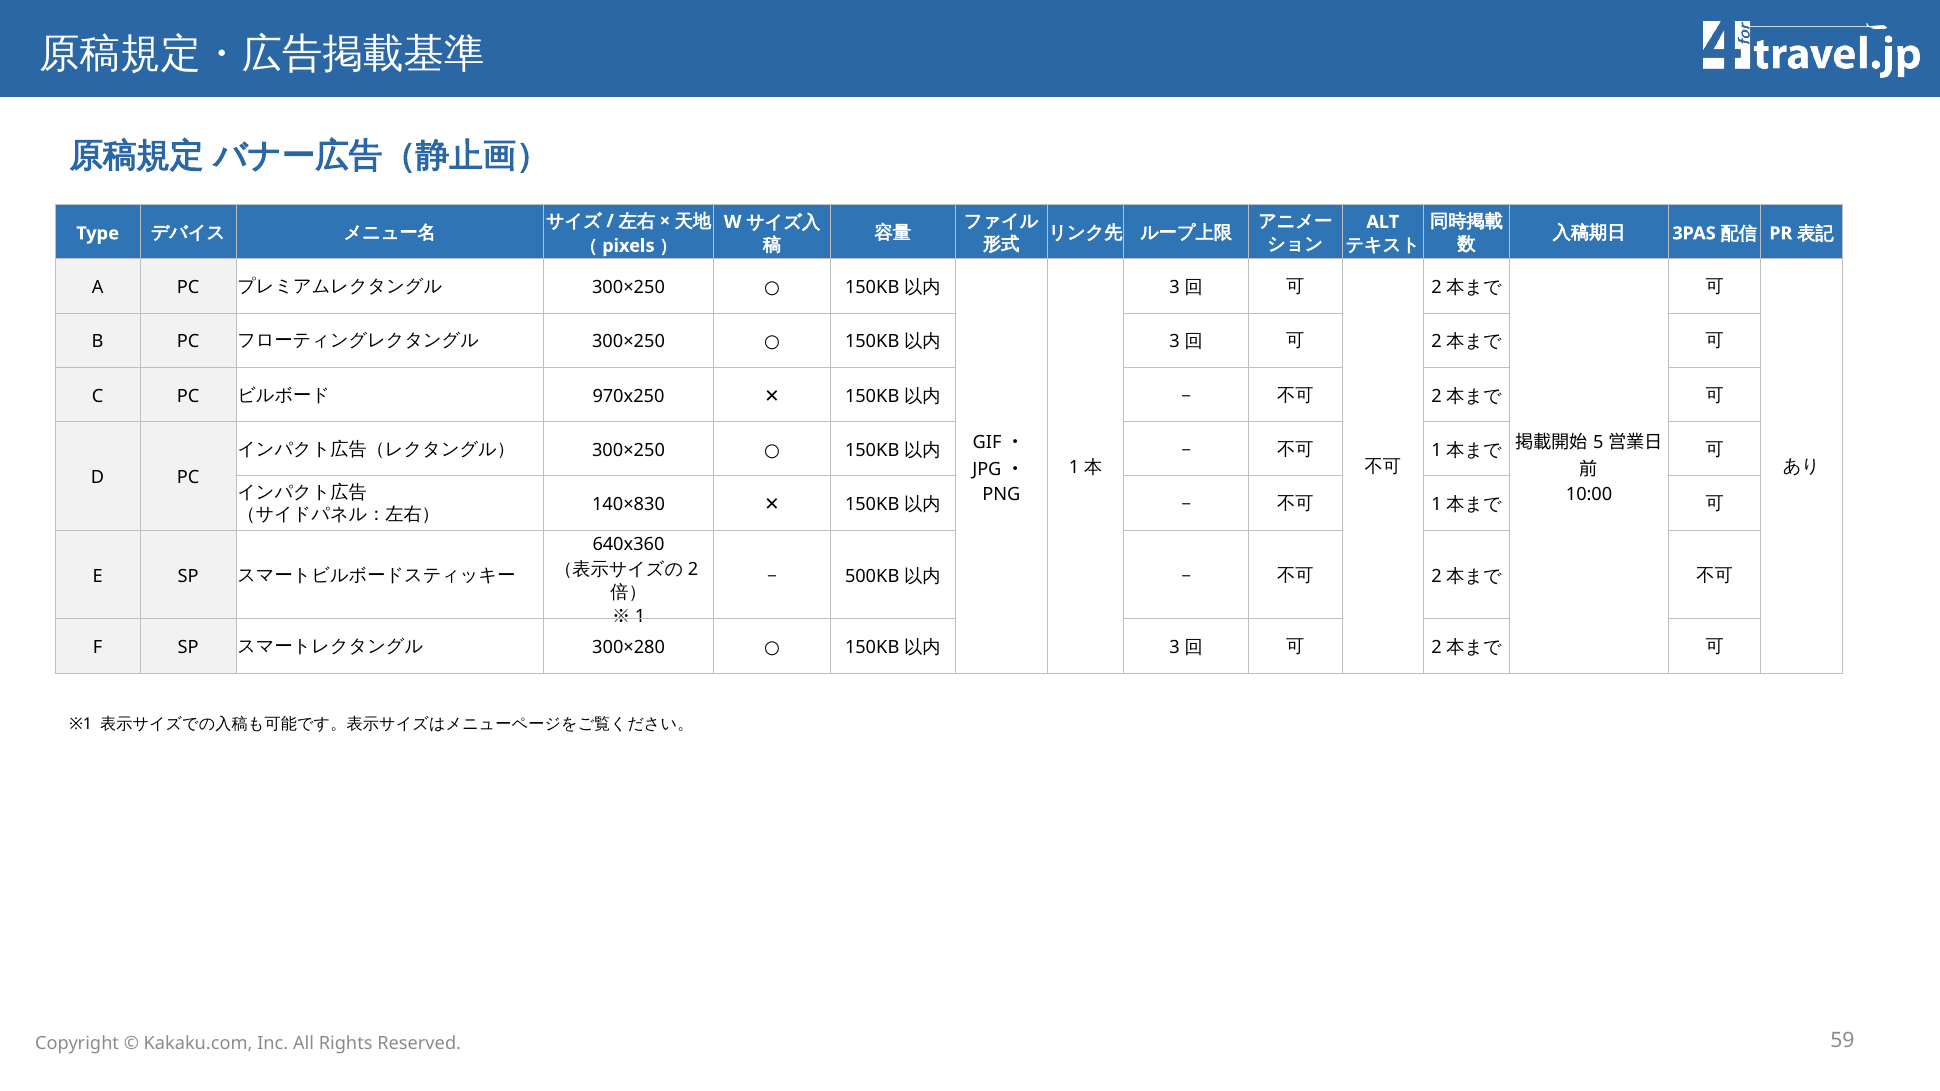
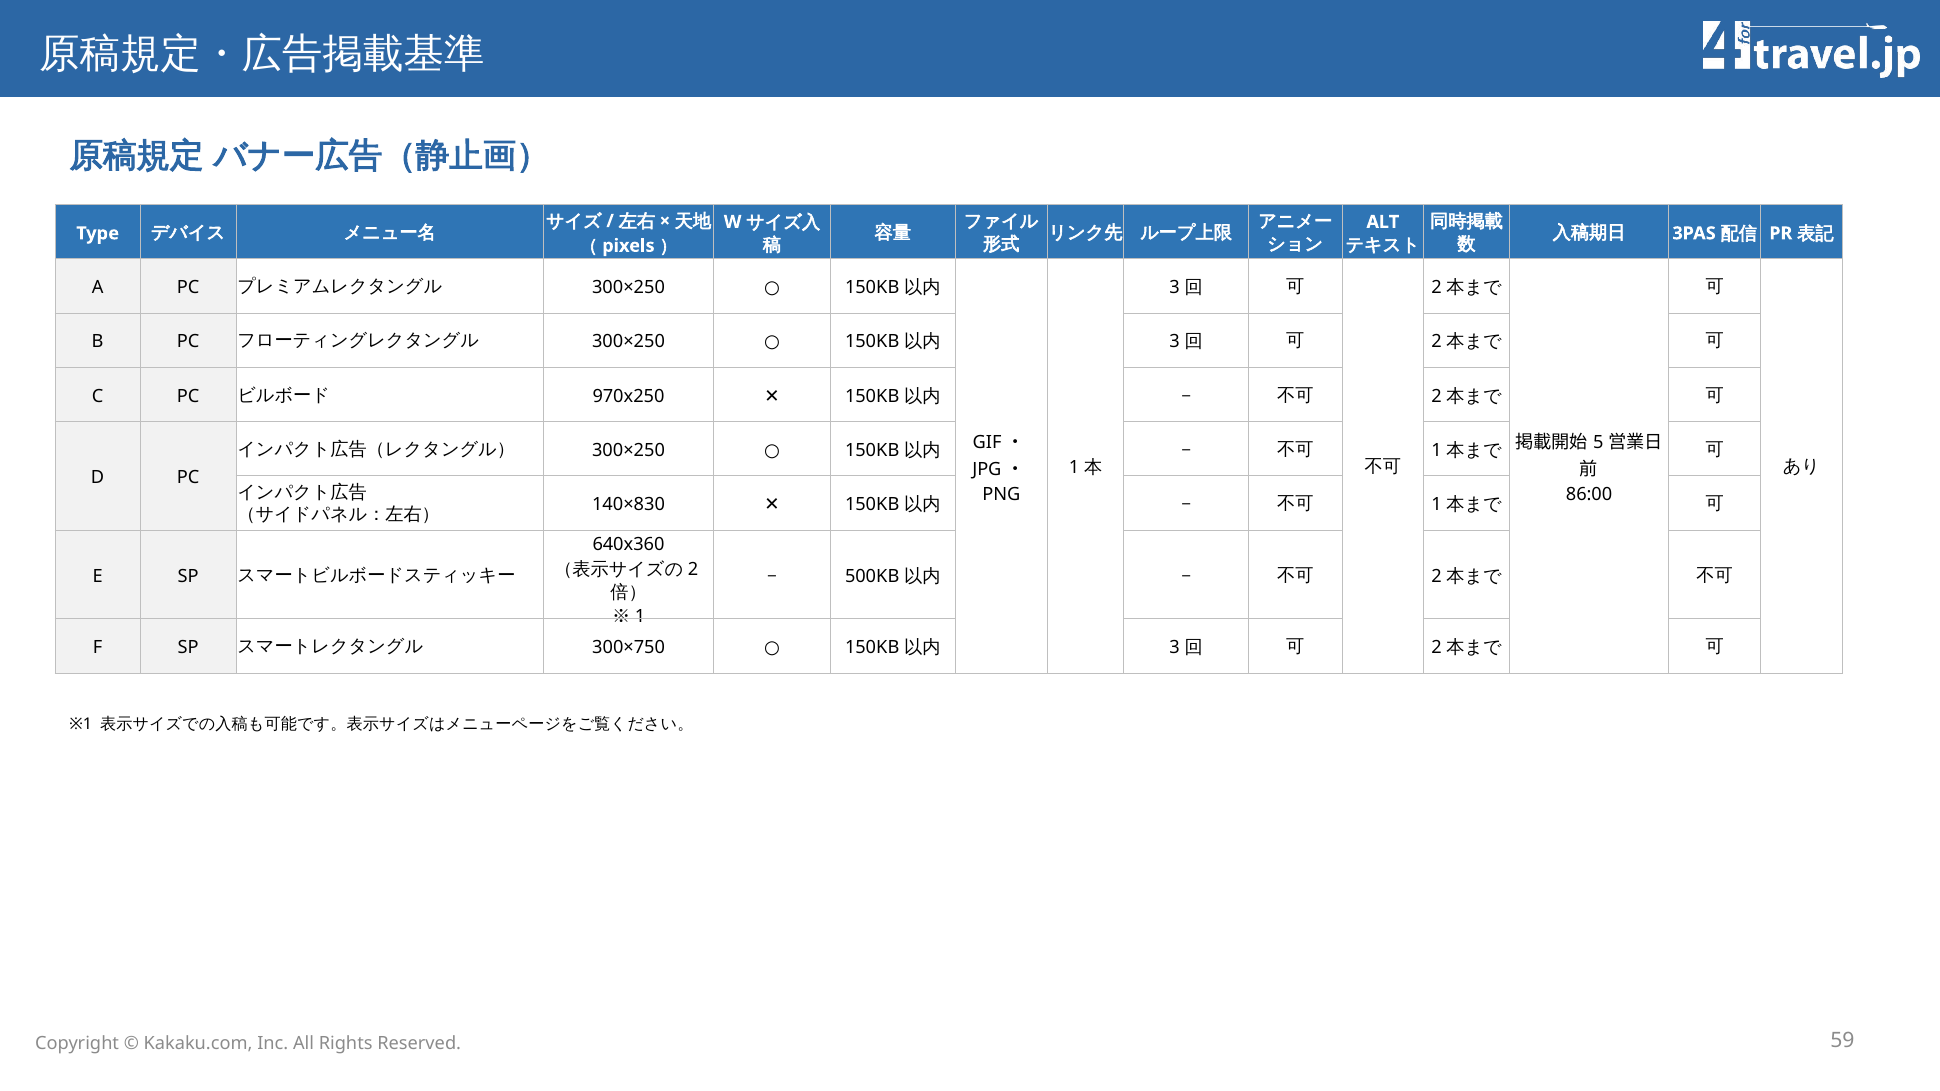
10:00: 10:00 -> 86:00
300×280: 300×280 -> 300×750
